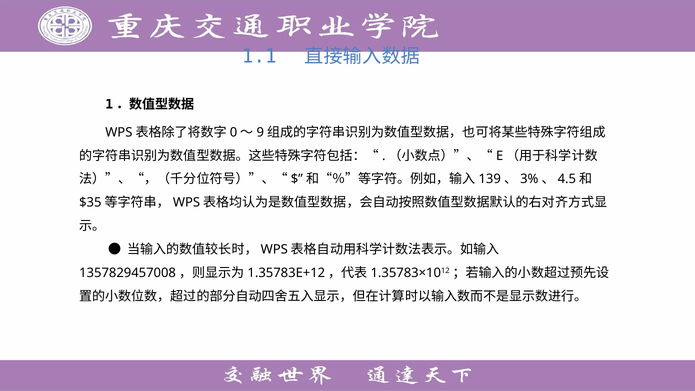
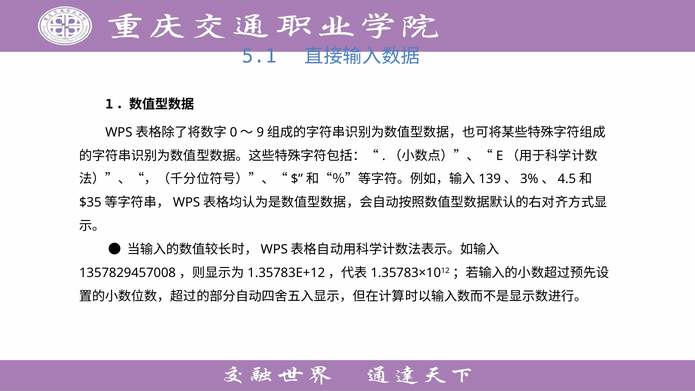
1.1: 1.1 -> 5.1
